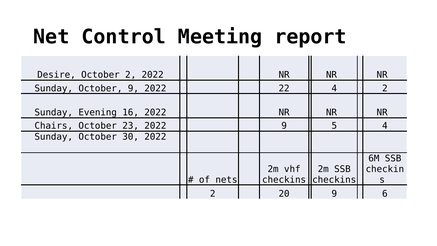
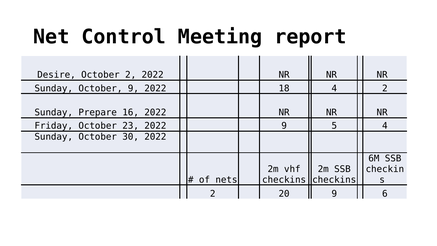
22: 22 -> 18
Evening: Evening -> Prepare
Chairs: Chairs -> Friday
